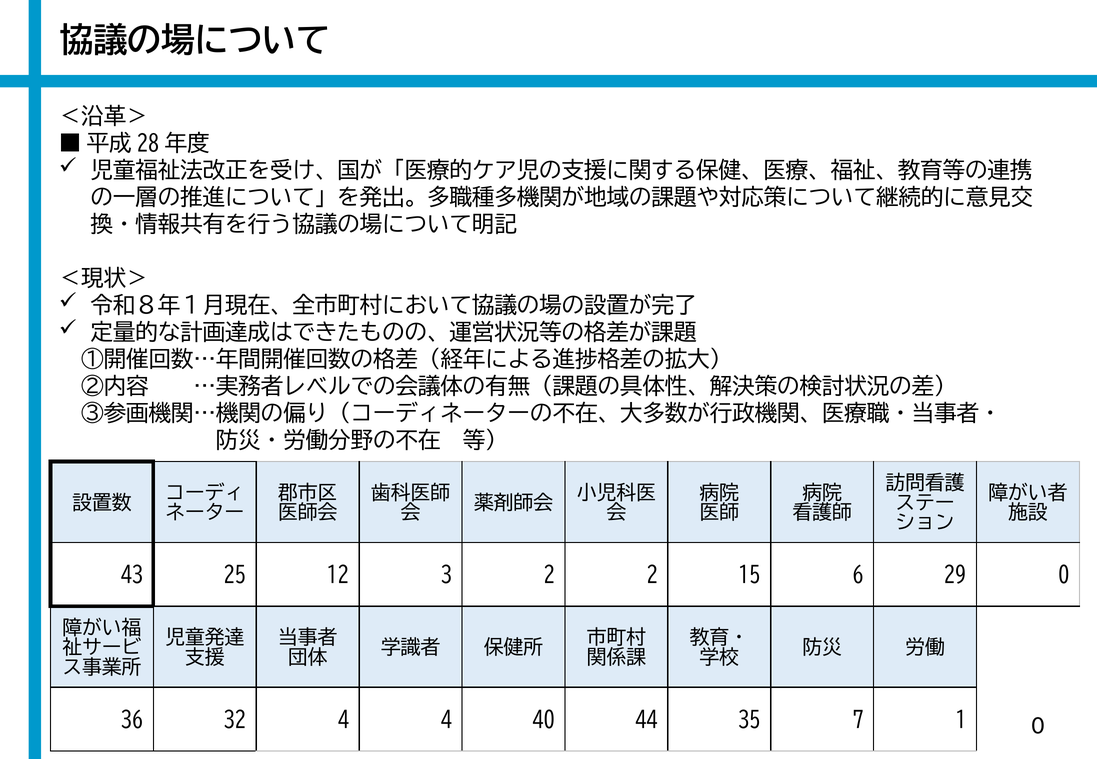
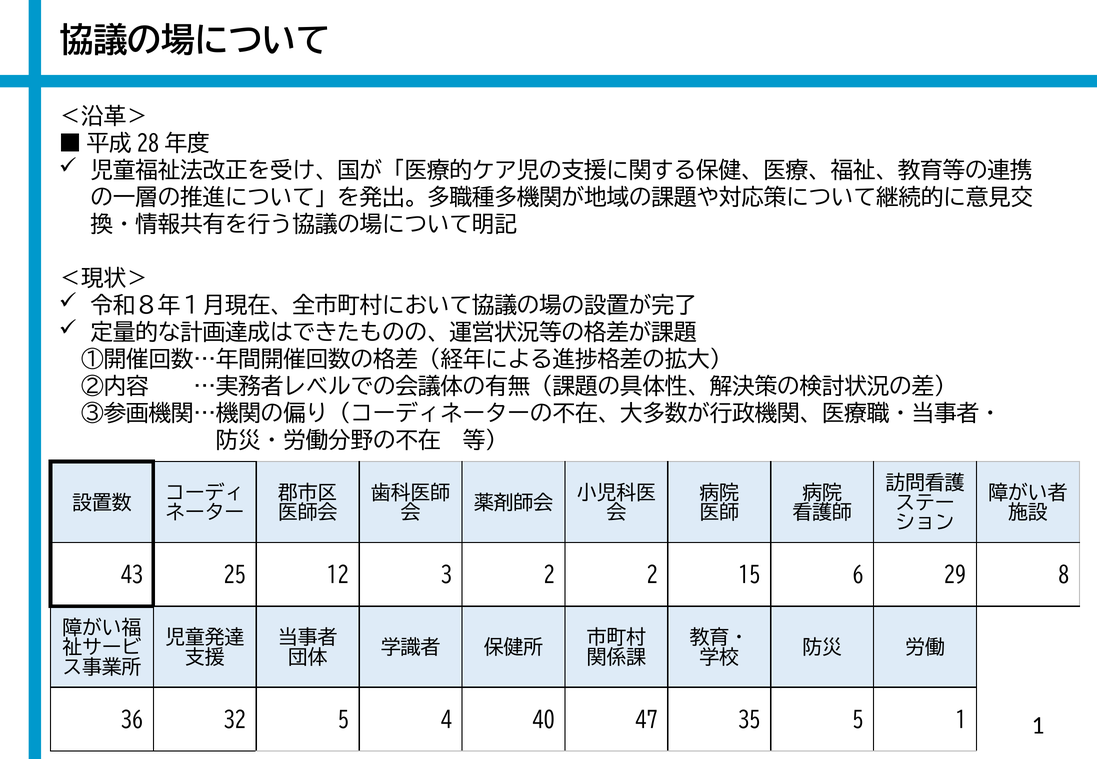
29 0: 0 -> 8
32 4: 4 -> 5
44: 44 -> 47
35 7: 7 -> 5
1 0: 0 -> 1
